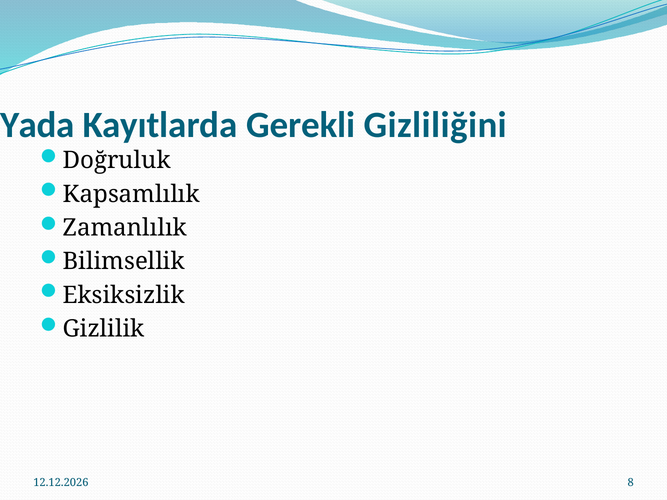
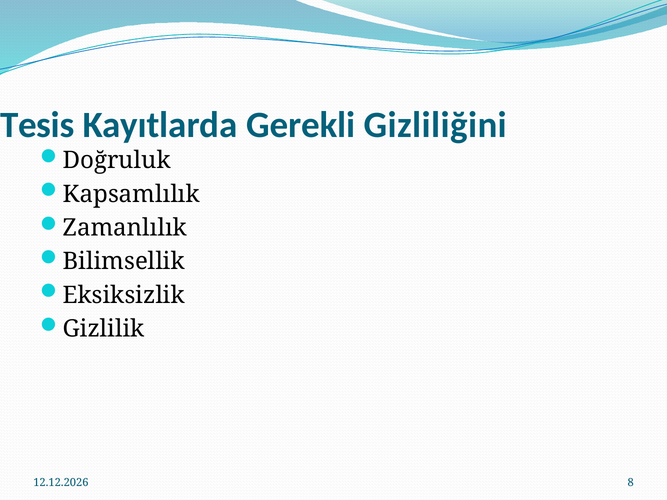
Yada: Yada -> Tesis
